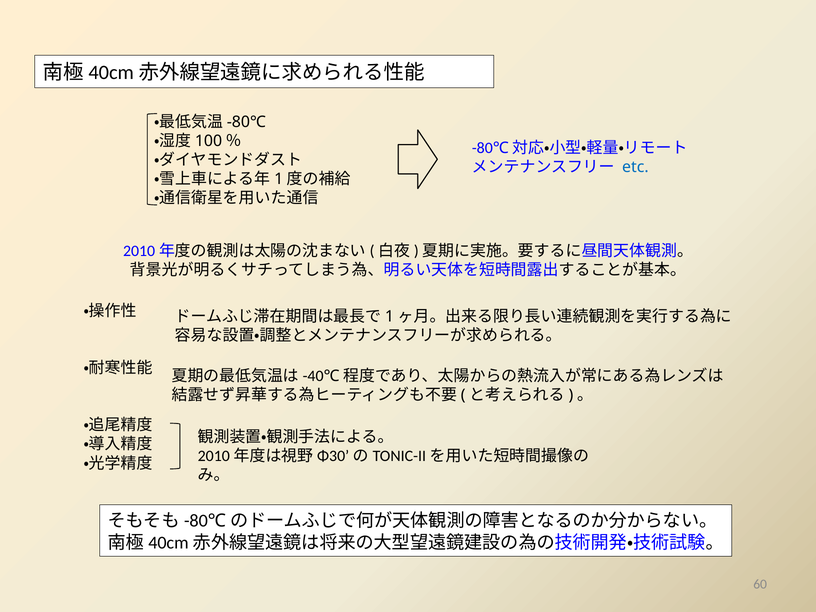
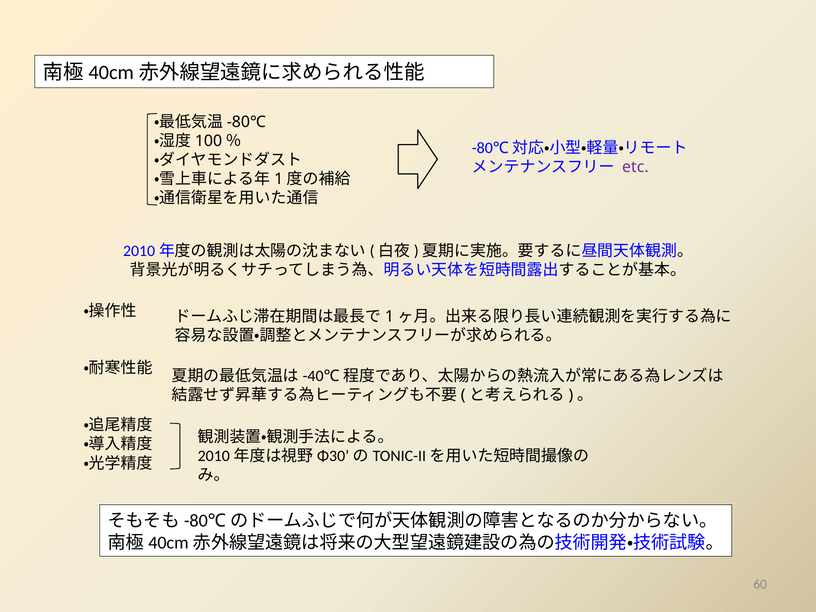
etc colour: blue -> purple
